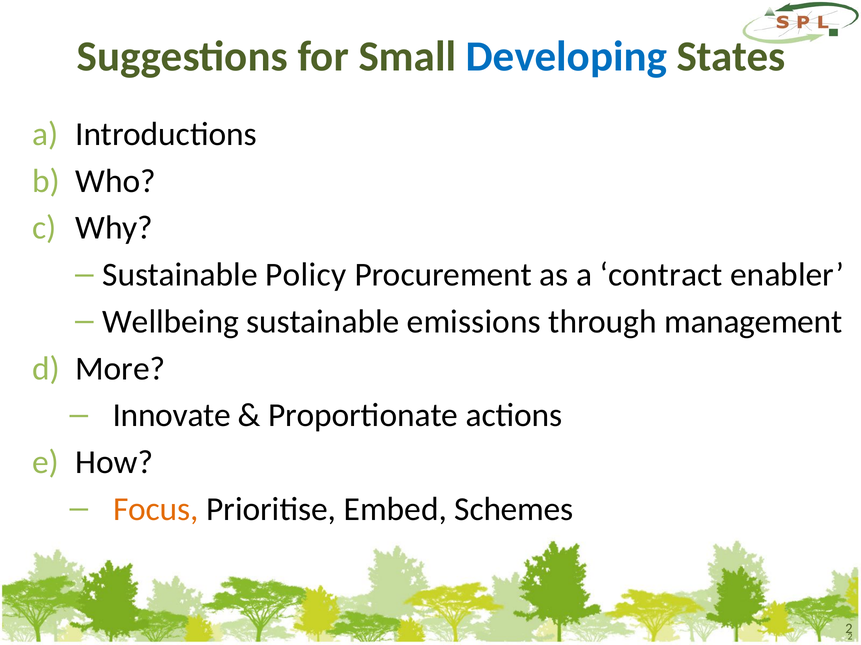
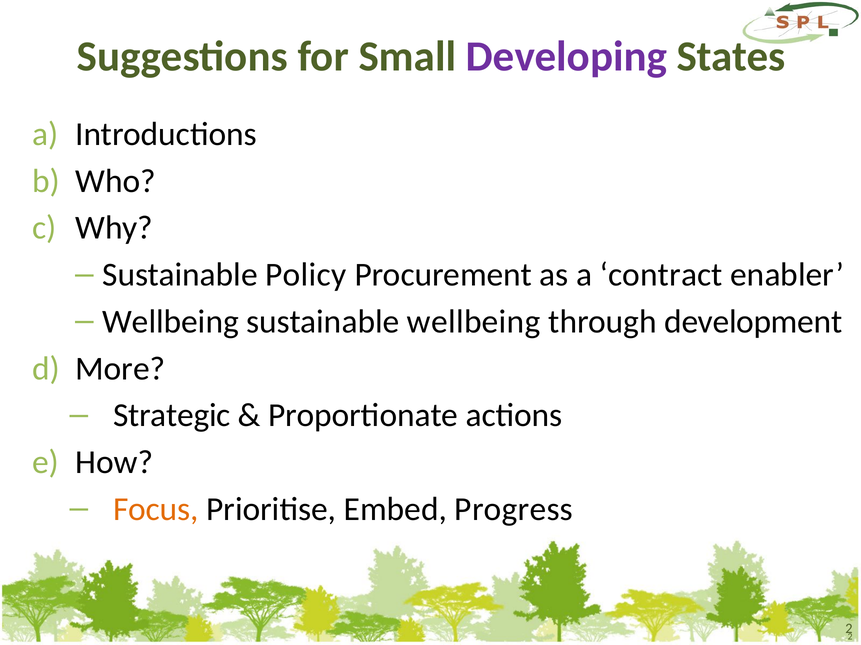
Developing colour: blue -> purple
sustainable emissions: emissions -> wellbeing
management: management -> development
Innovate: Innovate -> Strategic
Schemes: Schemes -> Progress
